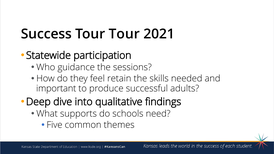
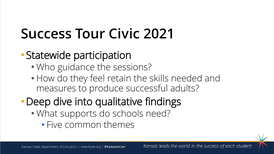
Tour Tour: Tour -> Civic
important: important -> measures
